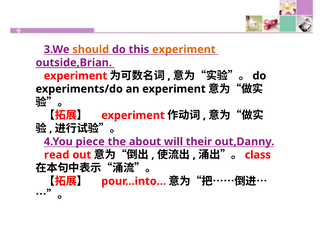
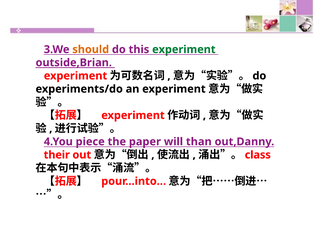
experiment at (184, 49) colour: orange -> green
about: about -> paper
their: their -> than
read: read -> their
